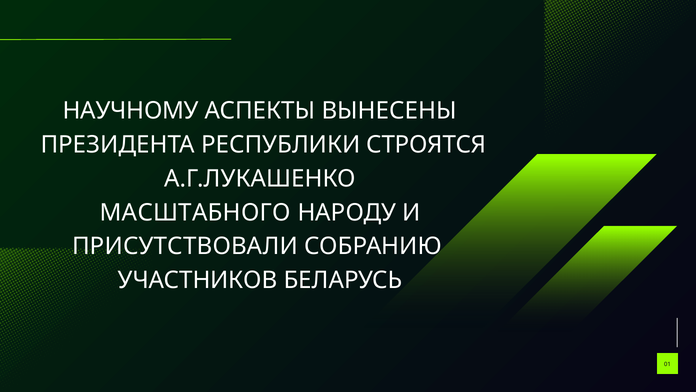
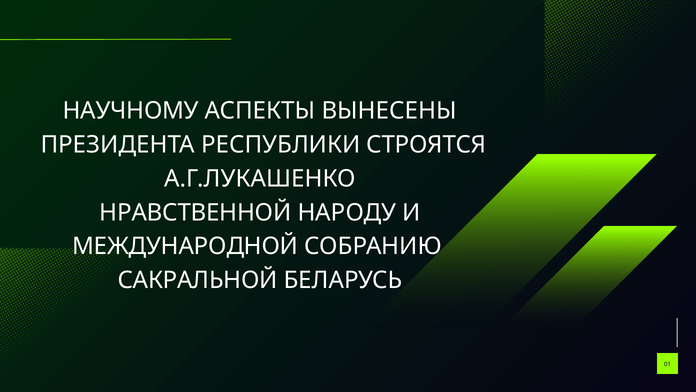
МАСШТАБНОГО: МАСШТАБНОГО -> НРАВСТВЕННОЙ
ПРИСУТСТВОВАЛИ: ПРИСУТСТВОВАЛИ -> МЕЖДУНАРОДНОЙ
УЧАСТНИКОВ: УЧАСТНИКОВ -> САКРАЛЬНОЙ
